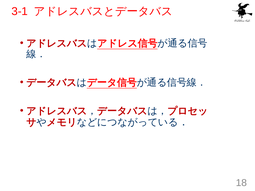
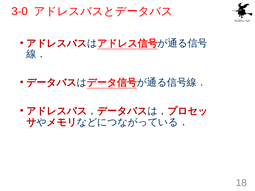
3-1: 3-1 -> 3-0
